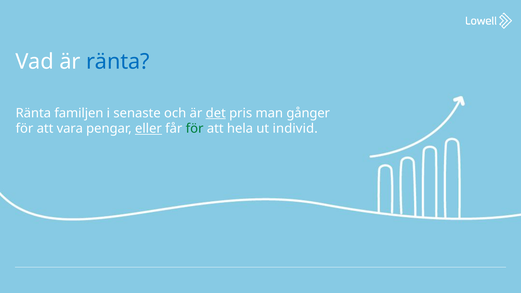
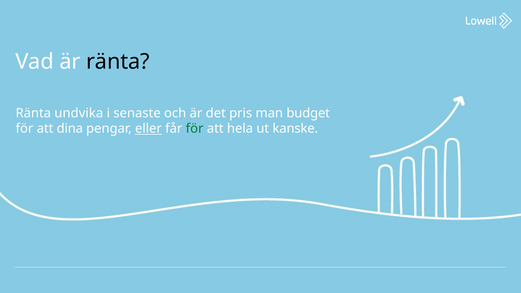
ränta at (118, 62) colour: blue -> black
familjen: familjen -> undvika
det underline: present -> none
gånger: gånger -> budget
vara: vara -> dina
individ: individ -> kanske
